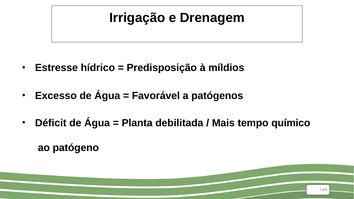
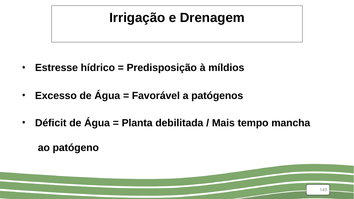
químico: químico -> mancha
